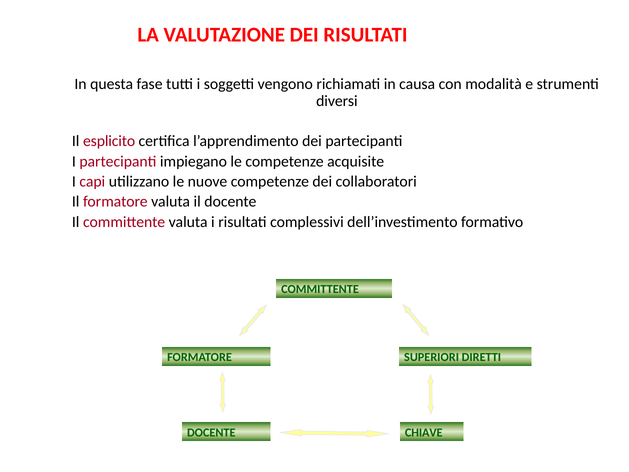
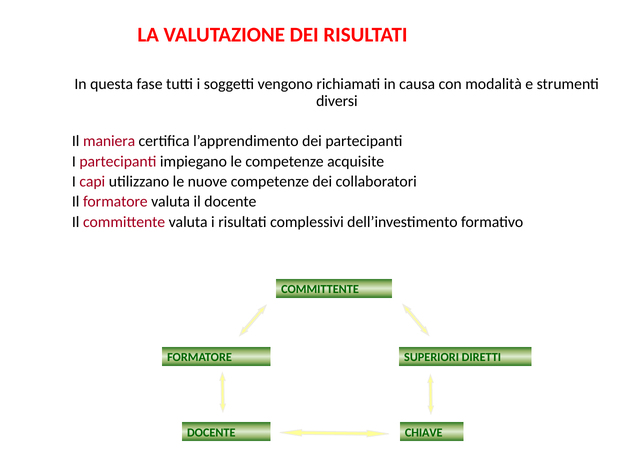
esplicito: esplicito -> maniera
